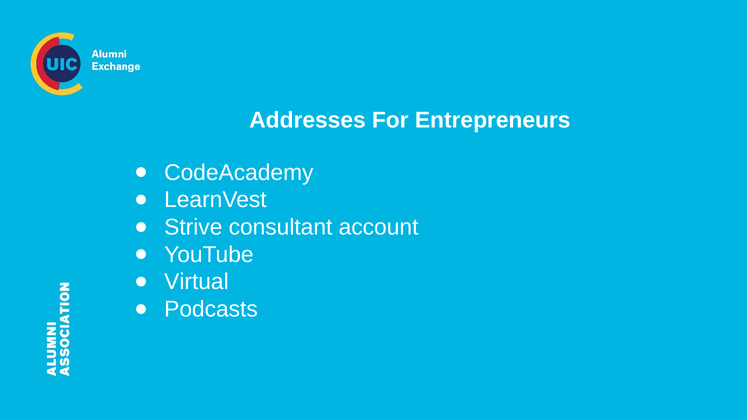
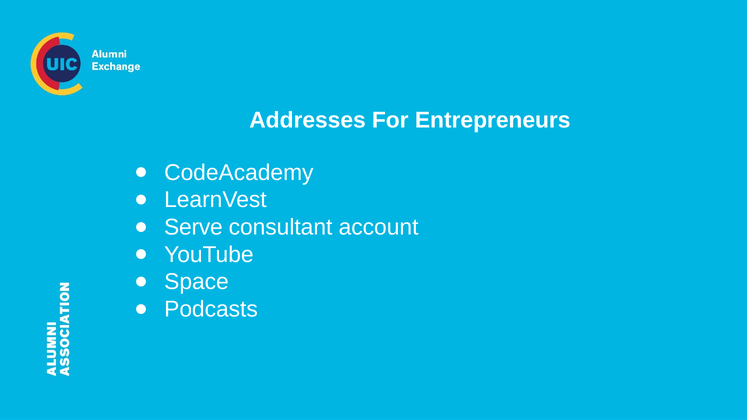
Strive: Strive -> Serve
Virtual: Virtual -> Space
